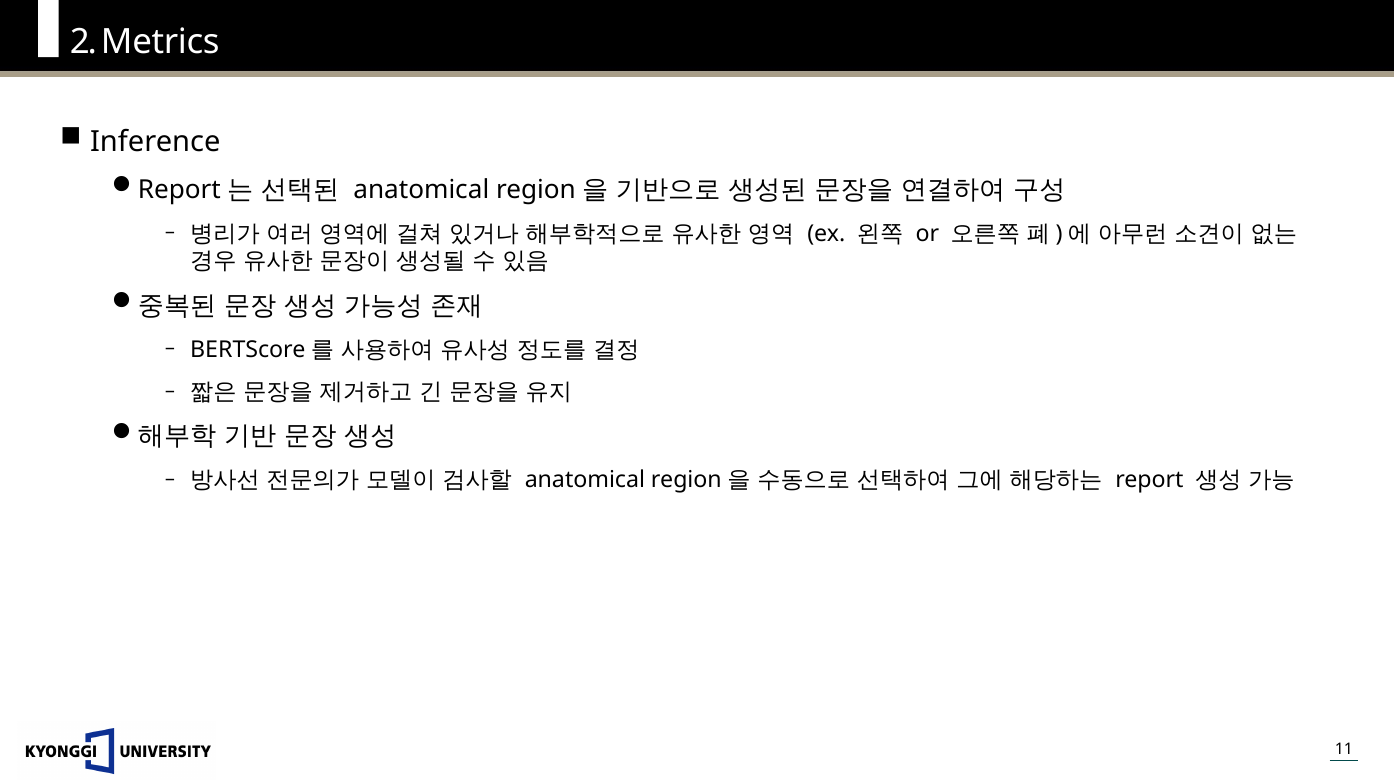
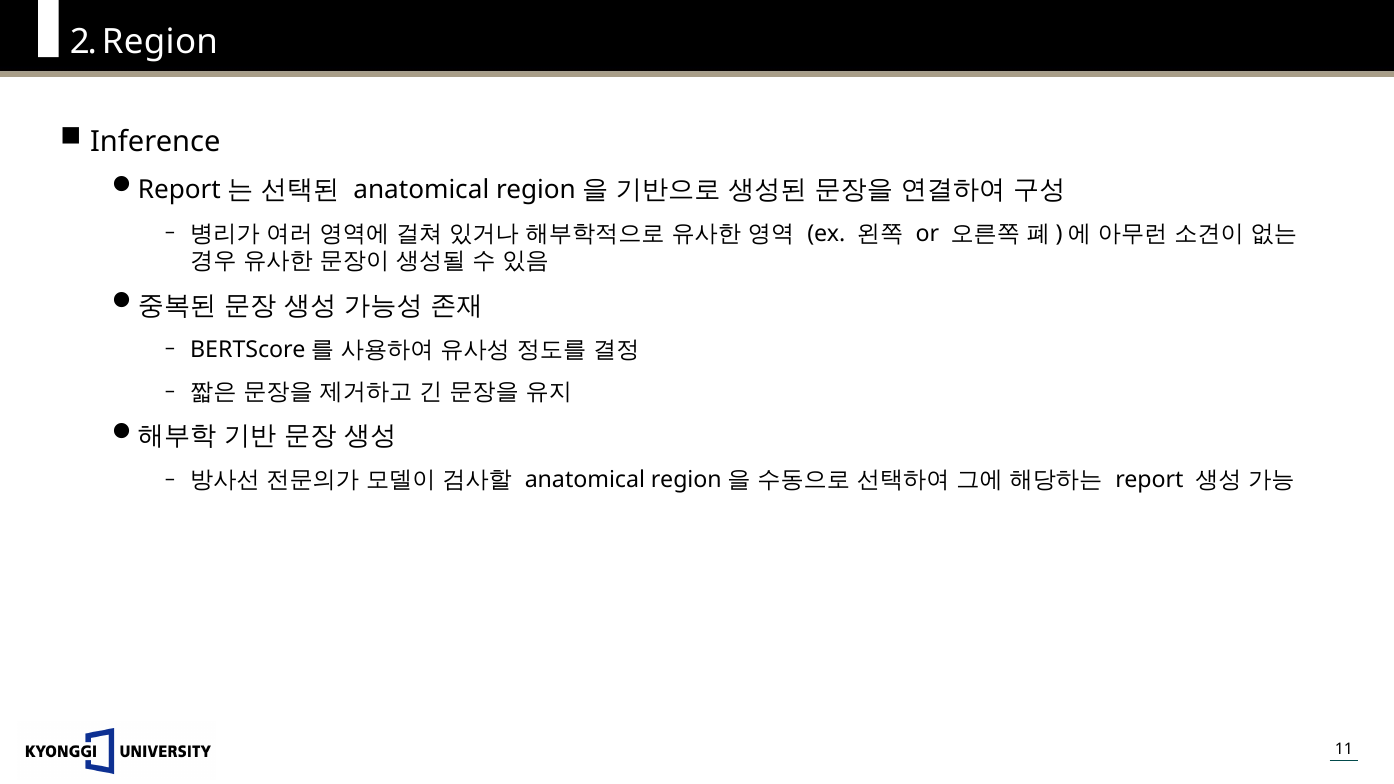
Metrics: Metrics -> Region
